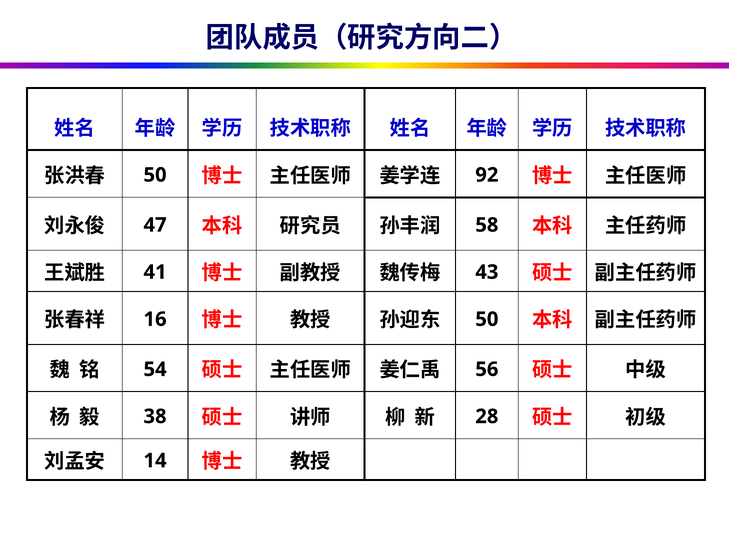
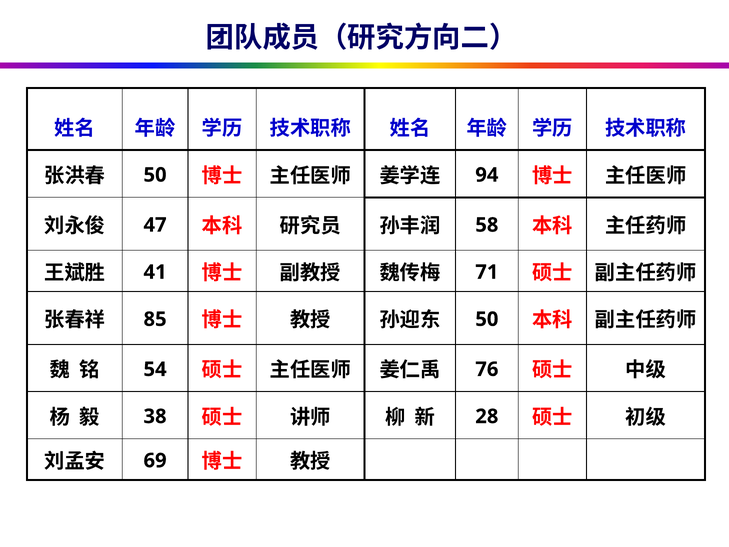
92: 92 -> 94
43: 43 -> 71
16: 16 -> 85
56: 56 -> 76
14: 14 -> 69
